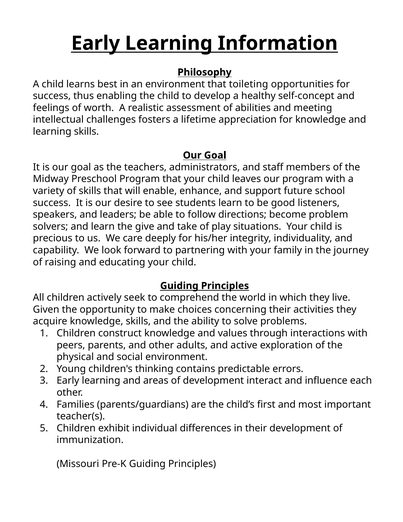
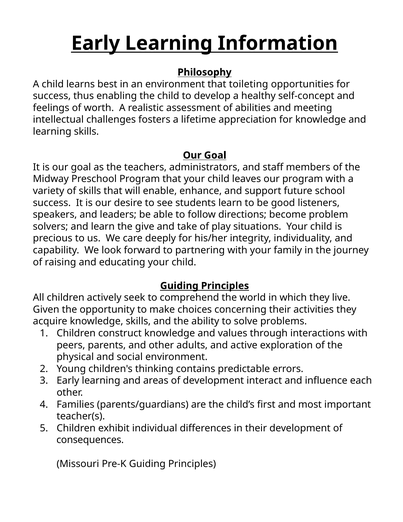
immunization: immunization -> consequences
